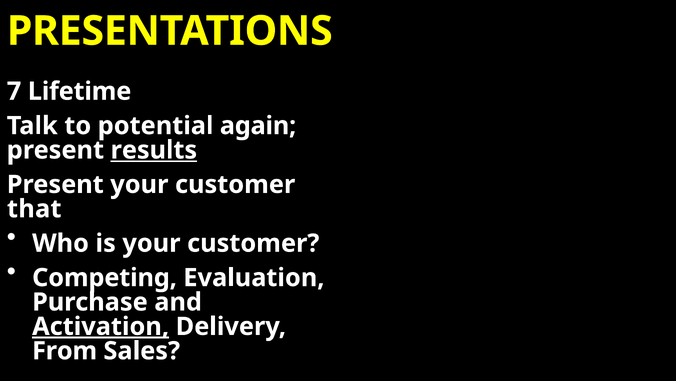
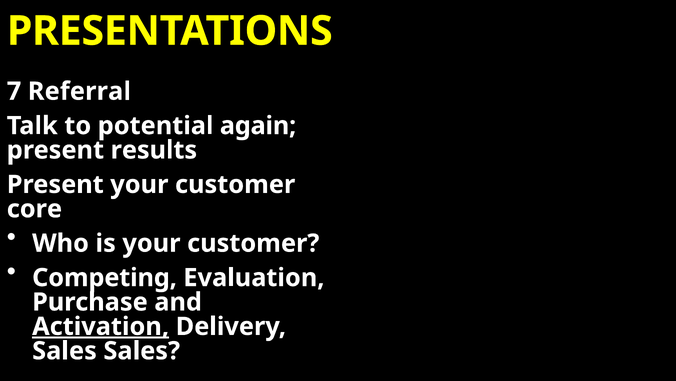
Lifetime: Lifetime -> Referral
results underline: present -> none
that: that -> core
From at (65, 350): From -> Sales
